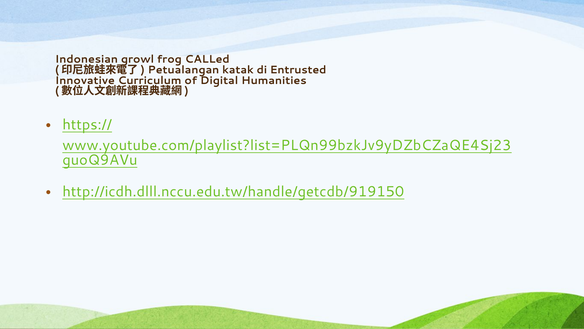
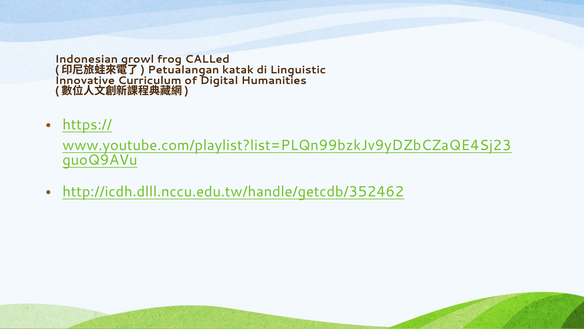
Entrusted: Entrusted -> Linguistic
http://icdh.dlll.nccu.edu.tw/handle/getcdb/919150: http://icdh.dlll.nccu.edu.tw/handle/getcdb/919150 -> http://icdh.dlll.nccu.edu.tw/handle/getcdb/352462
